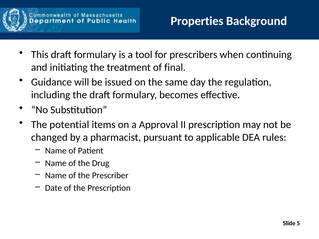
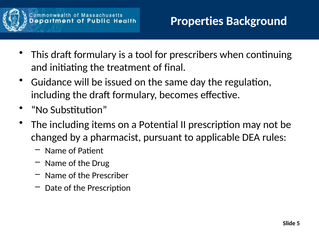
The potential: potential -> including
Approval: Approval -> Potential
